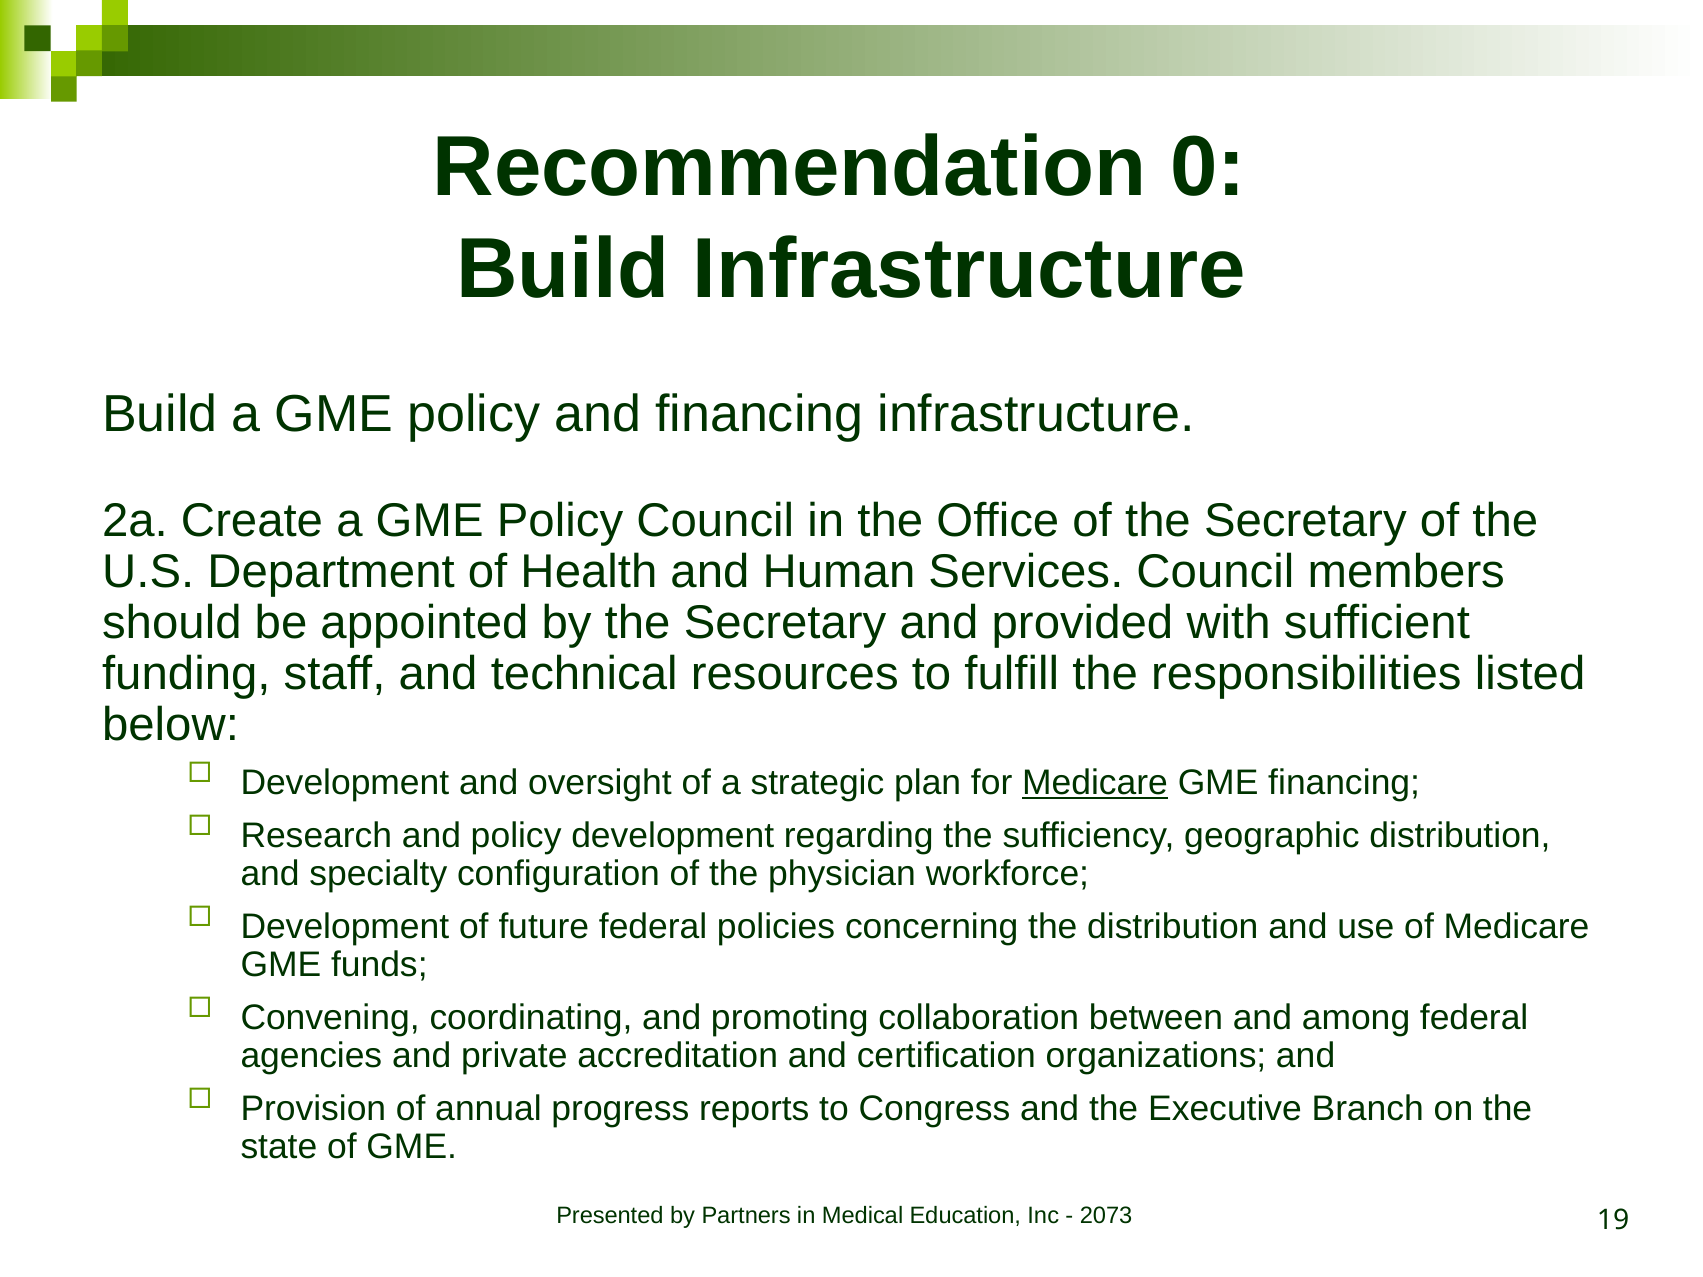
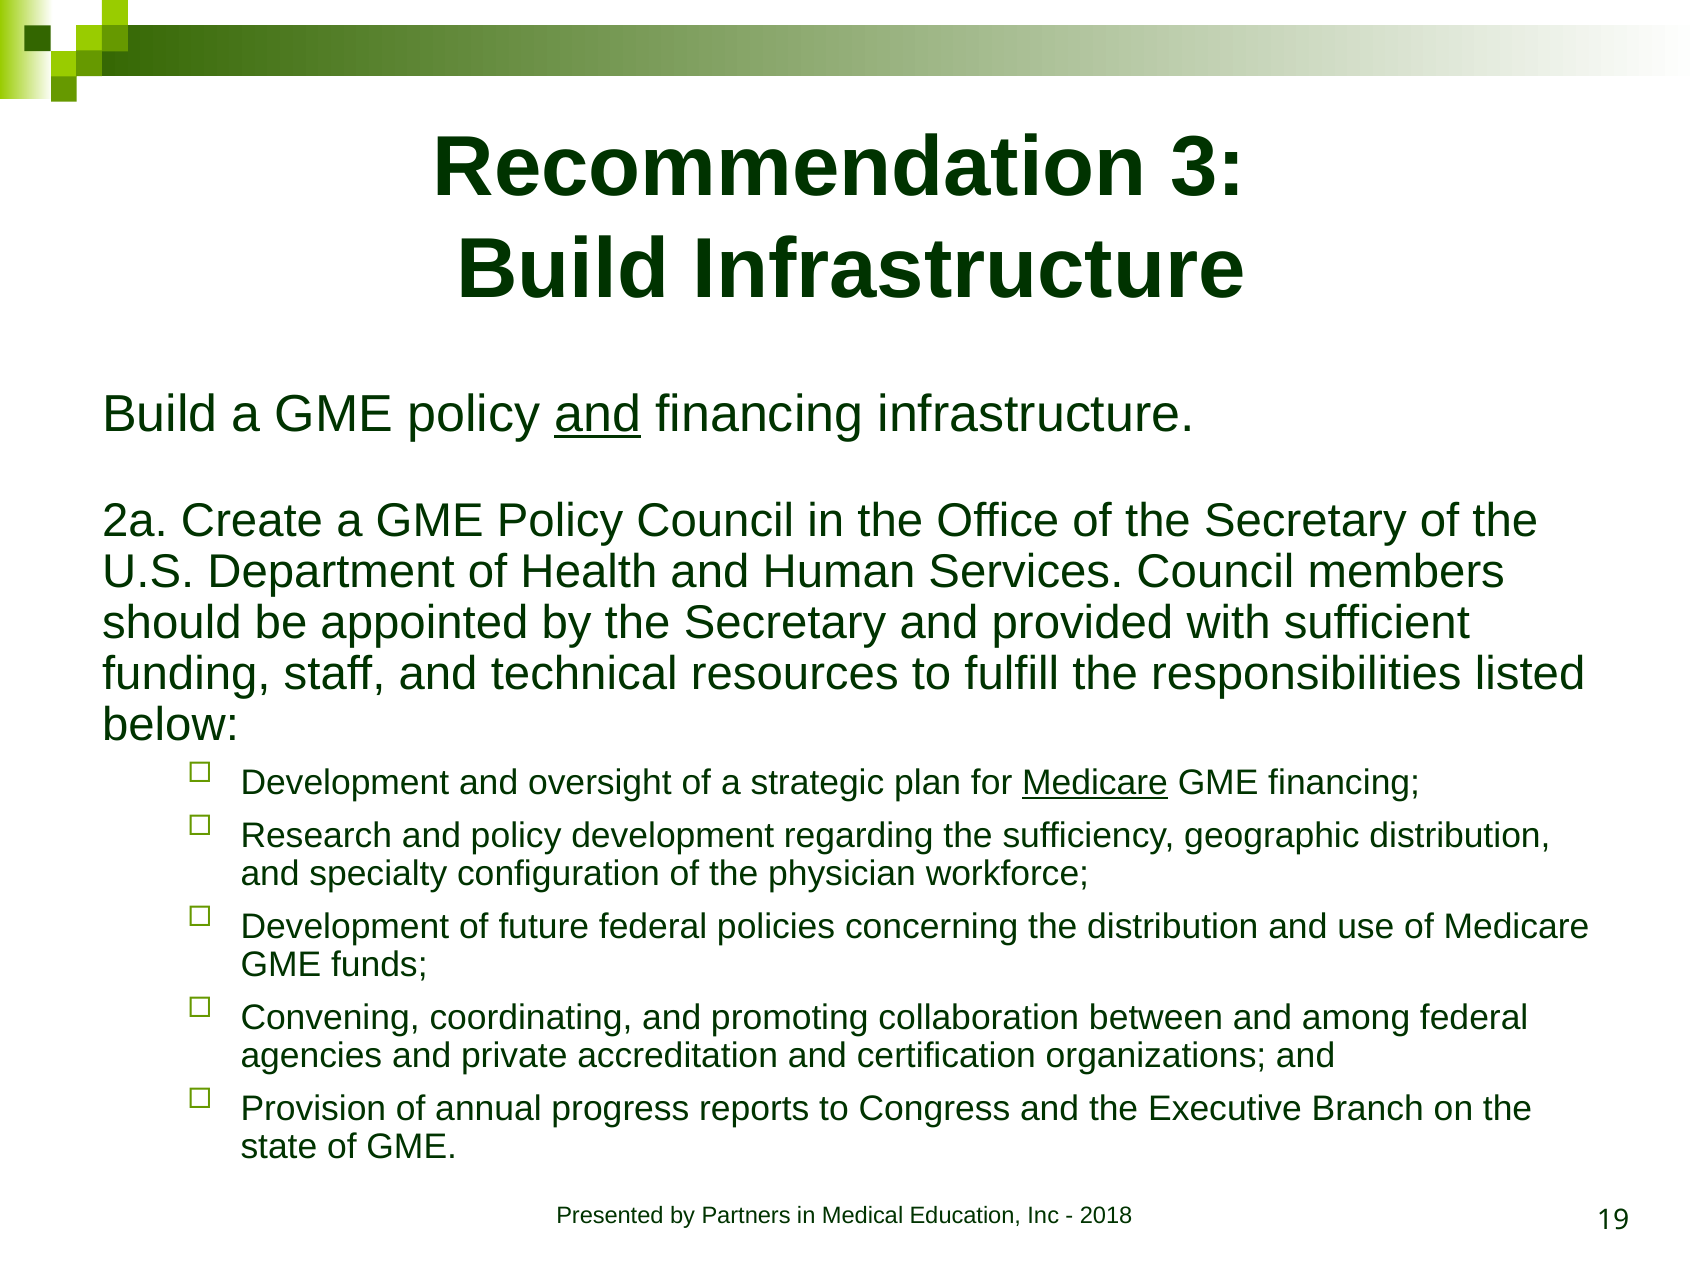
0: 0 -> 3
and at (598, 414) underline: none -> present
2073: 2073 -> 2018
